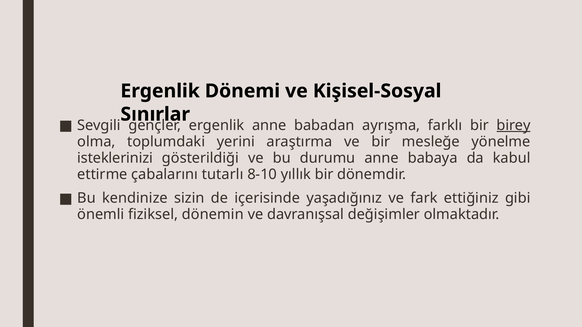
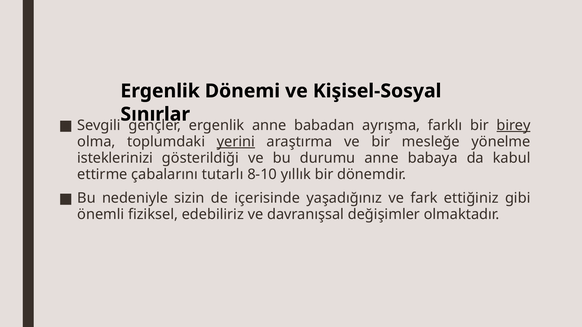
yerini underline: none -> present
kendinize: kendinize -> nedeniyle
dönemin: dönemin -> edebiliriz
